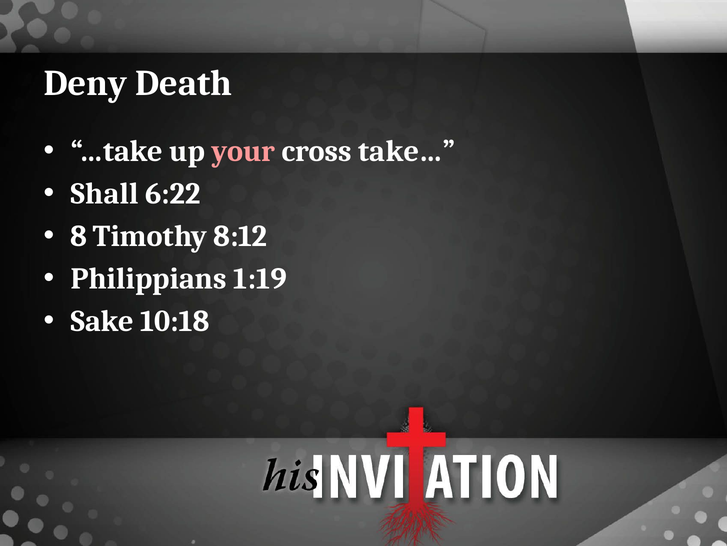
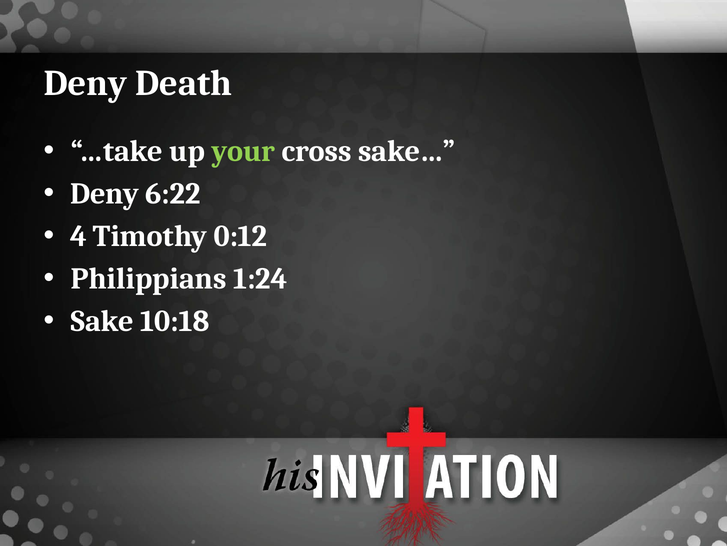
your colour: pink -> light green
take…: take… -> sake…
Shall at (105, 194): Shall -> Deny
8: 8 -> 4
8:12: 8:12 -> 0:12
1:19: 1:19 -> 1:24
